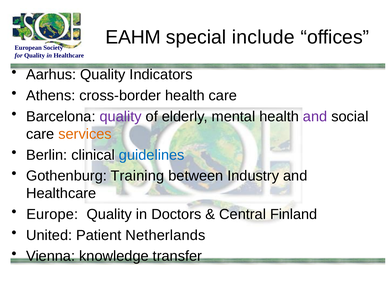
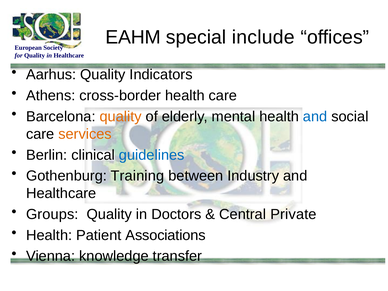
quality at (121, 117) colour: purple -> orange
and at (315, 117) colour: purple -> blue
Europe: Europe -> Groups
Finland: Finland -> Private
United at (49, 235): United -> Health
Netherlands: Netherlands -> Associations
